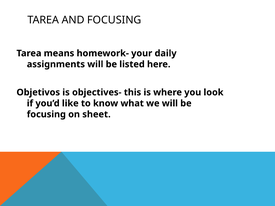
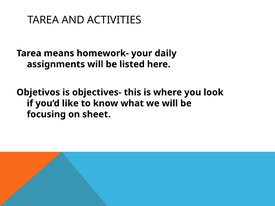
AND FOCUSING: FOCUSING -> ACTIVITIES
